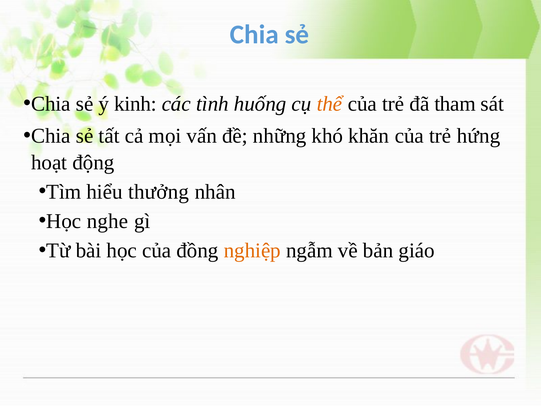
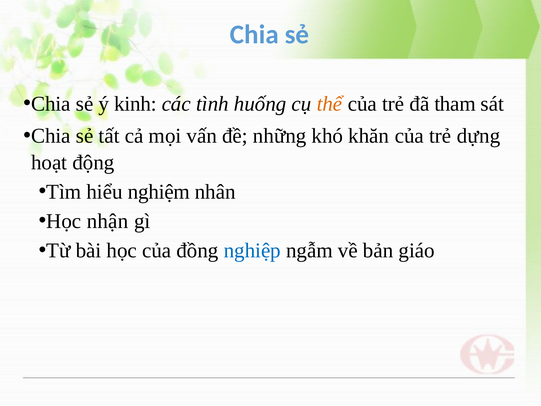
hứng: hứng -> dựng
thưởng: thưởng -> nghiệm
nghe: nghe -> nhận
nghiệp colour: orange -> blue
